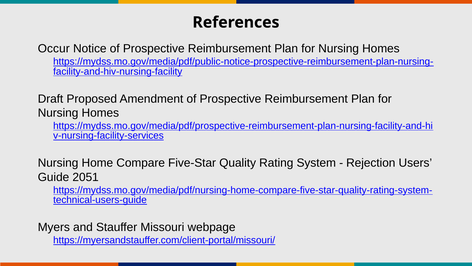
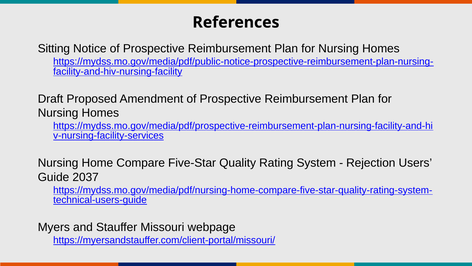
Occur: Occur -> Sitting
2051: 2051 -> 2037
